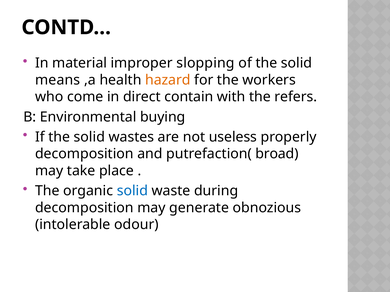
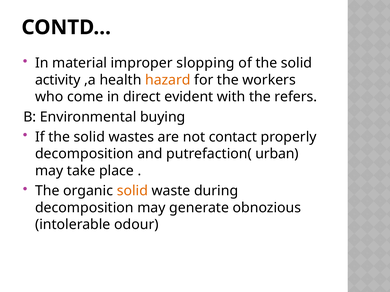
means: means -> activity
contain: contain -> evident
useless: useless -> contact
broad: broad -> urban
solid at (132, 191) colour: blue -> orange
